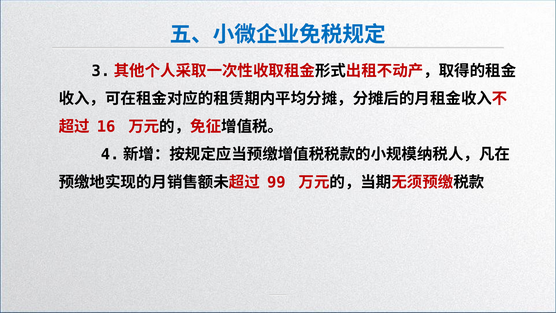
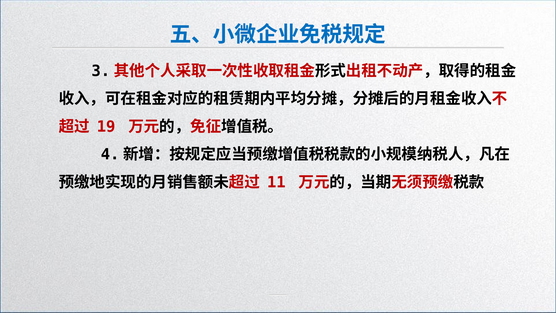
16: 16 -> 19
99: 99 -> 11
